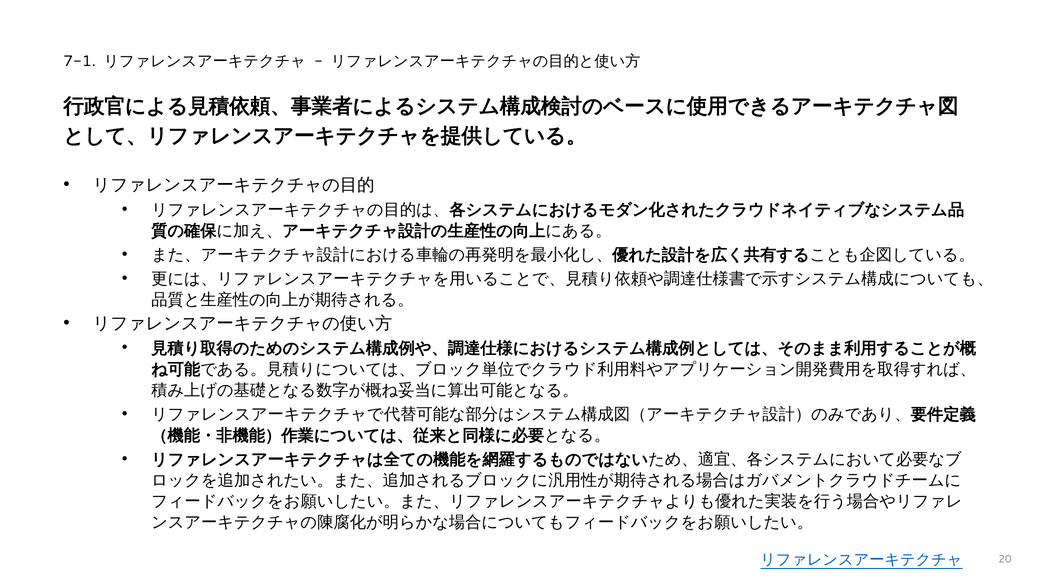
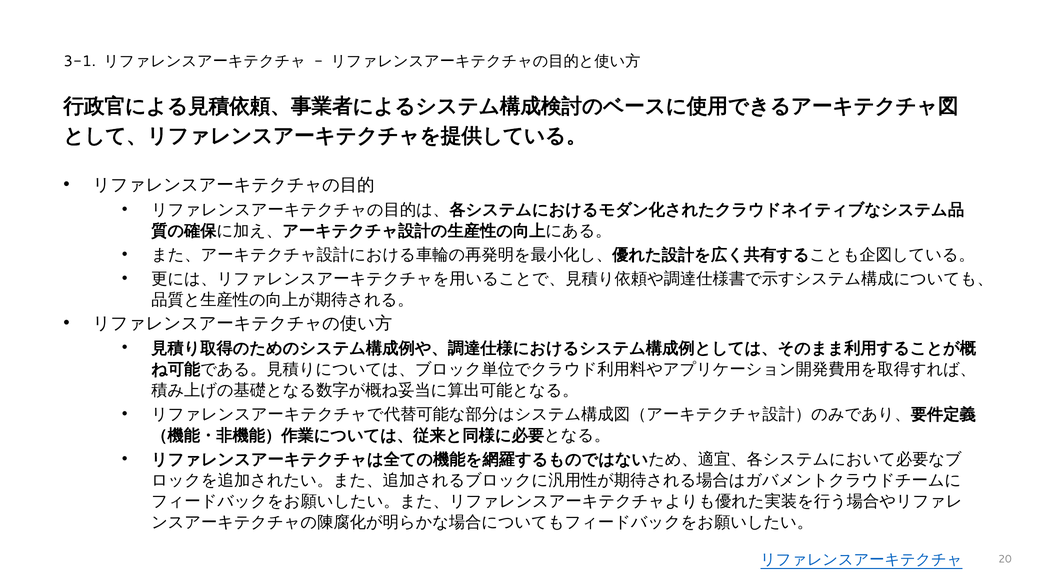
7-1: 7-1 -> 3-1
